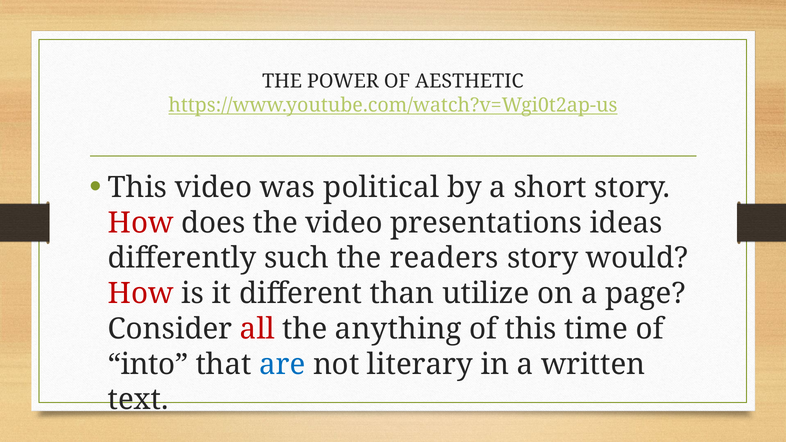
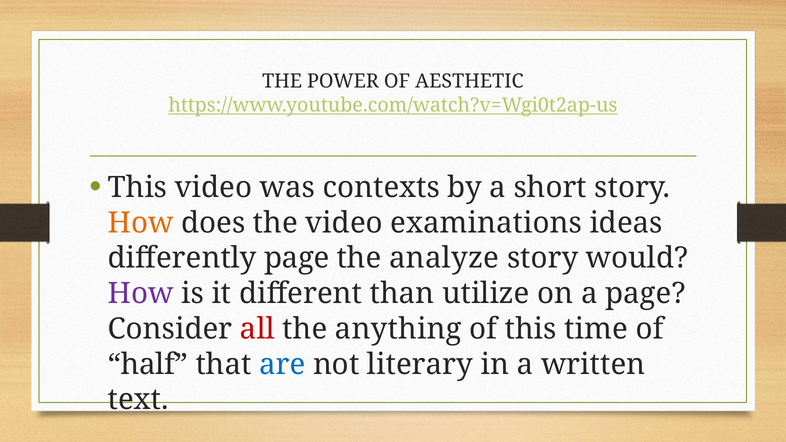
political: political -> contexts
How at (141, 223) colour: red -> orange
presentations: presentations -> examinations
differently such: such -> page
readers: readers -> analyze
How at (141, 294) colour: red -> purple
into: into -> half
